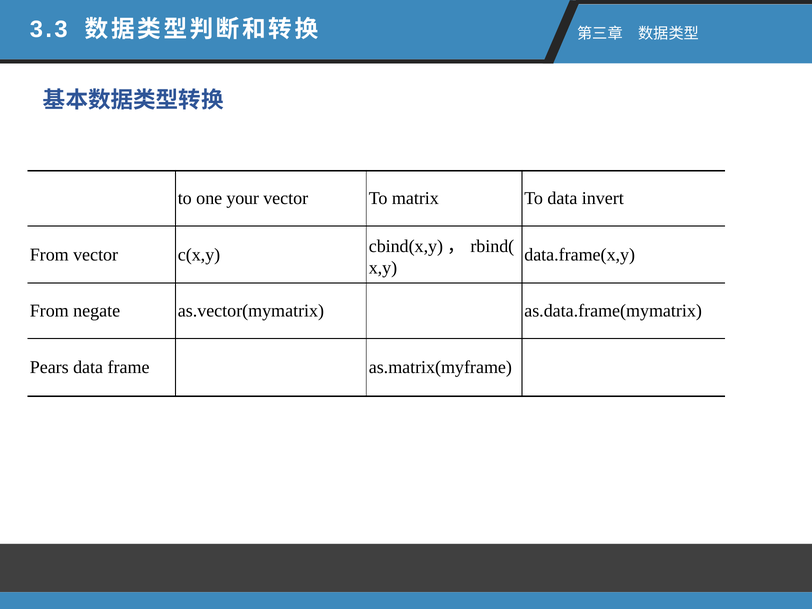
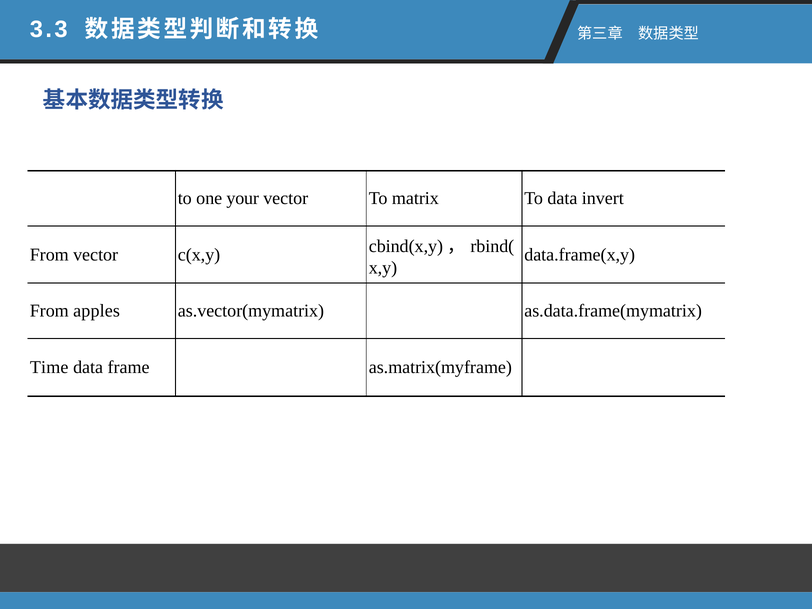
negate: negate -> apples
Pears: Pears -> Time
